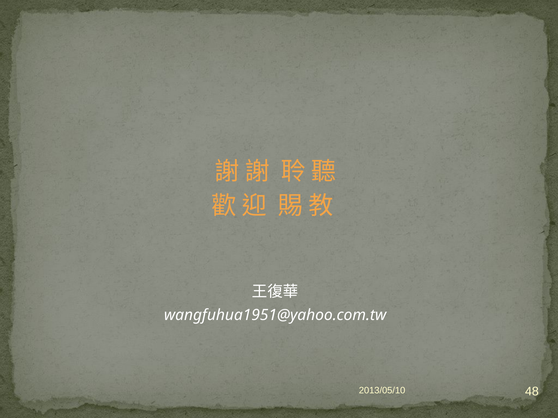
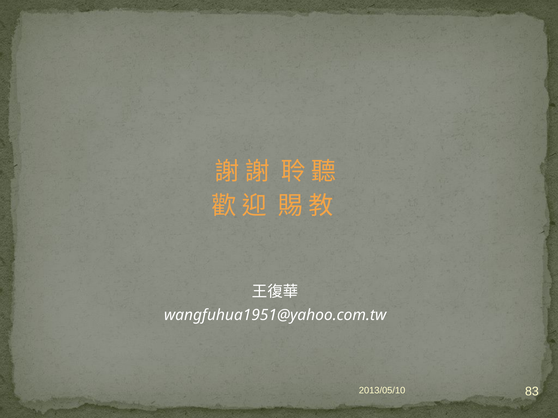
48: 48 -> 83
